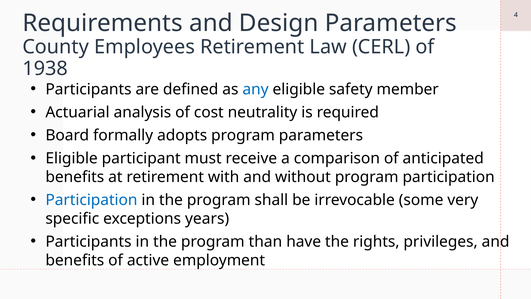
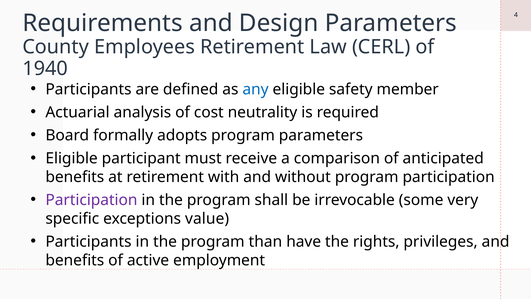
1938: 1938 -> 1940
Participation at (91, 200) colour: blue -> purple
years: years -> value
